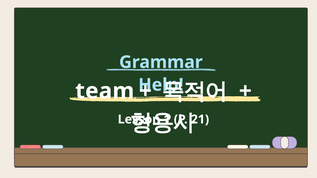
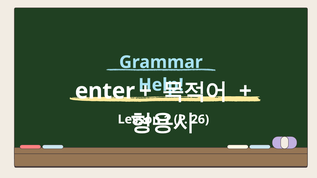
team: team -> enter
21: 21 -> 26
